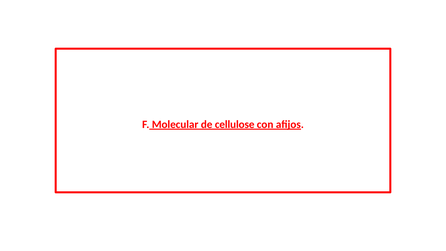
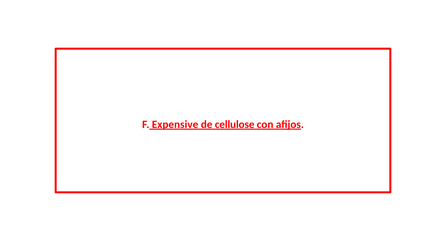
Molecular: Molecular -> Expensive
